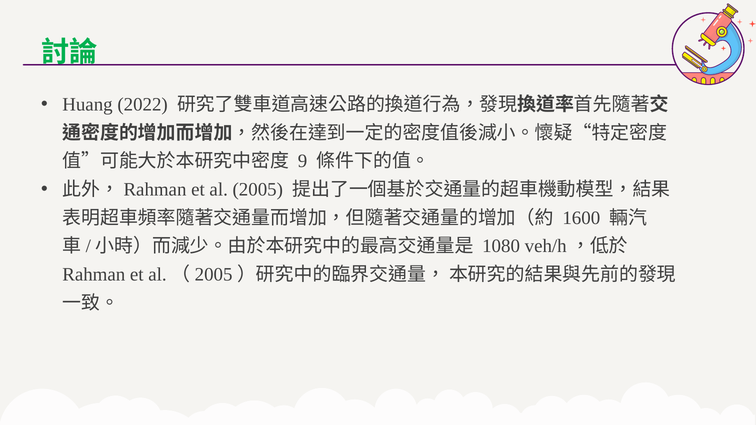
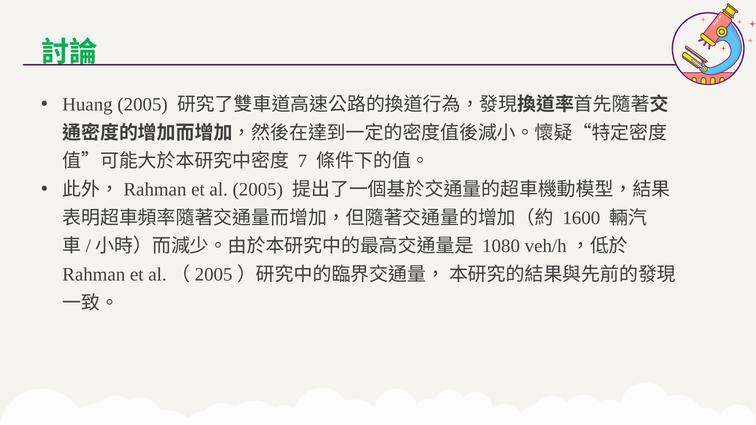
Huang 2022: 2022 -> 2005
9: 9 -> 7
